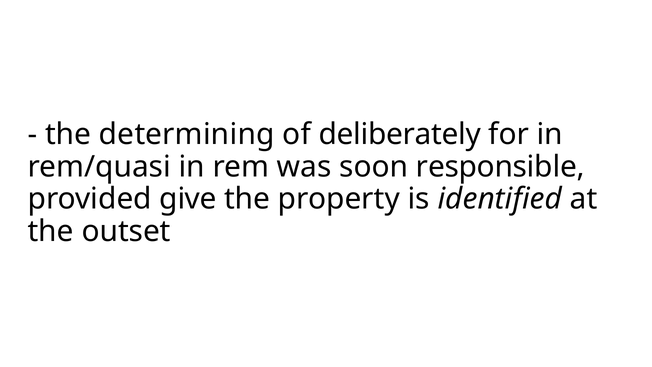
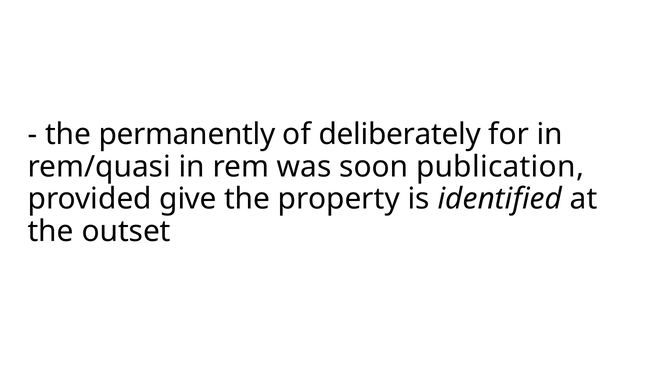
determining: determining -> permanently
responsible: responsible -> publication
